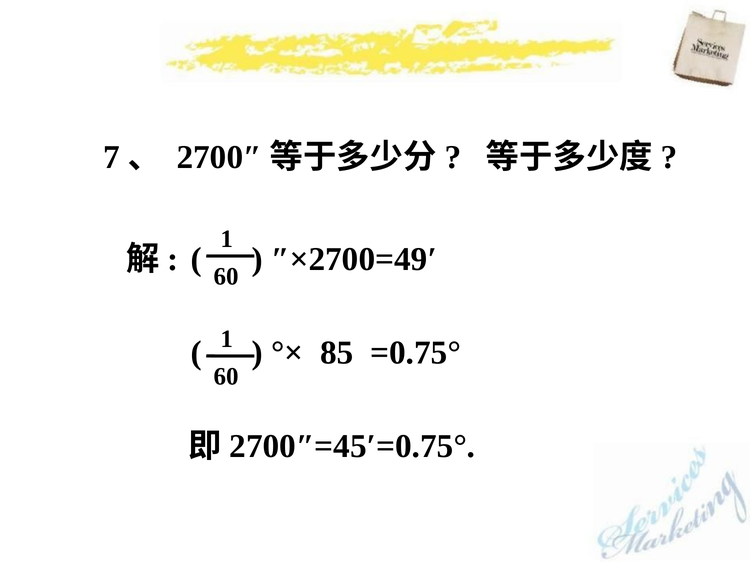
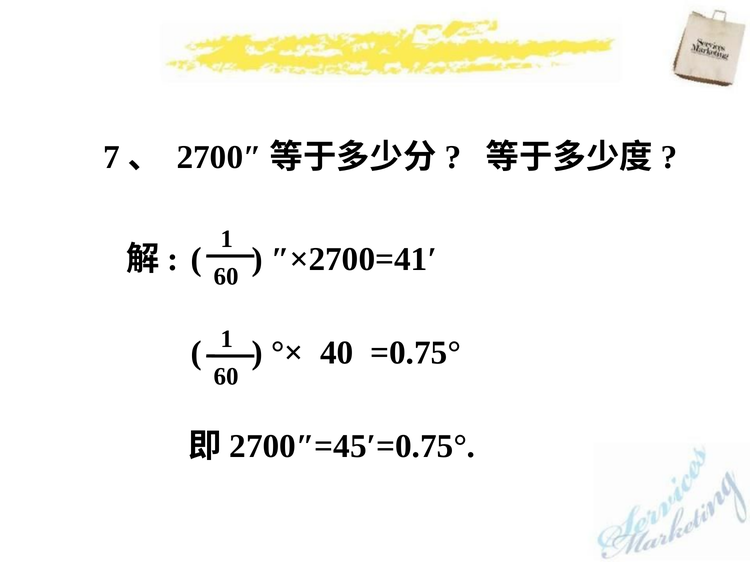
″×2700=49′: ″×2700=49′ -> ″×2700=41′
85: 85 -> 40
